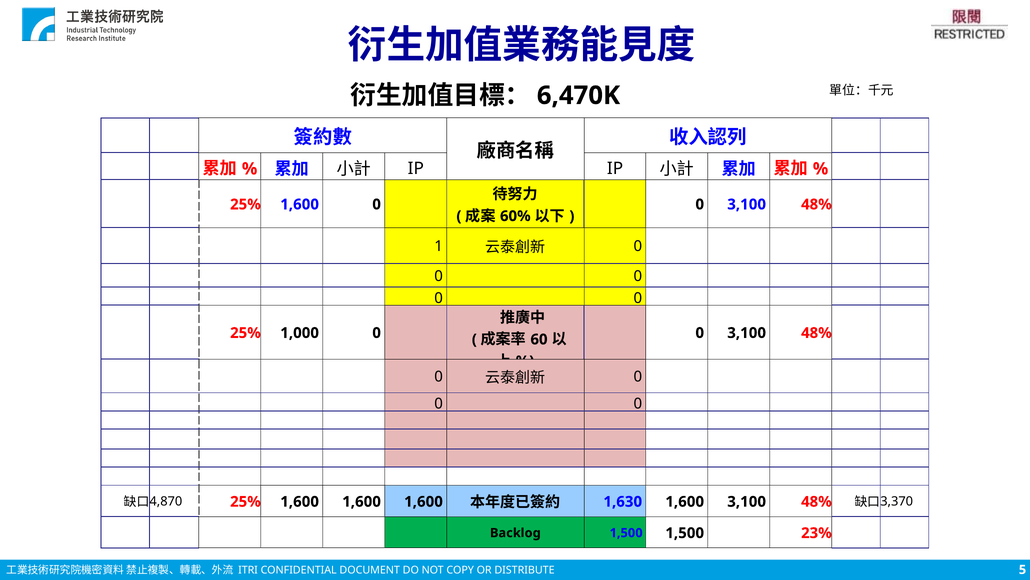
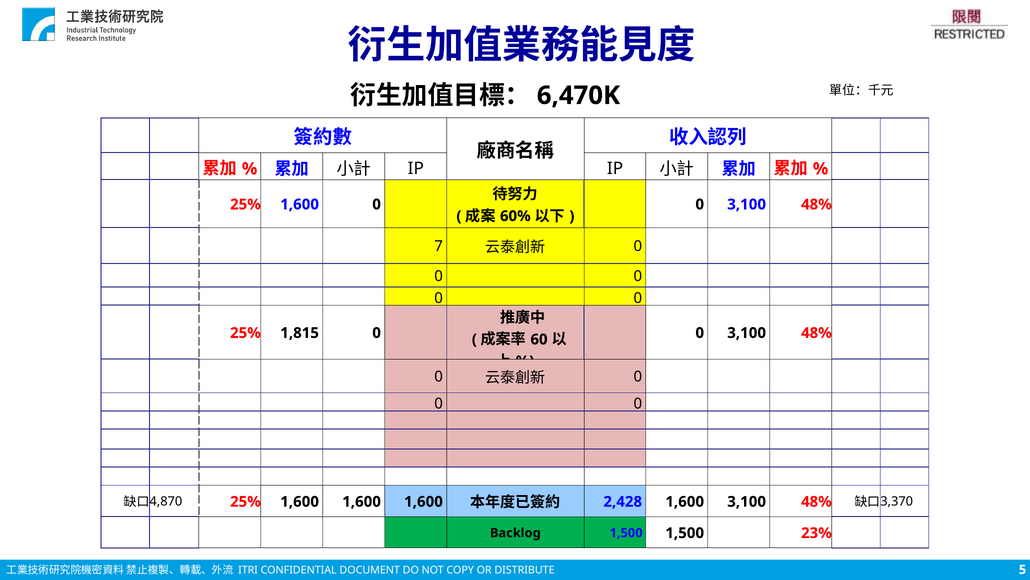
1: 1 -> 7
1,000: 1,000 -> 1,815
1,630: 1,630 -> 2,428
